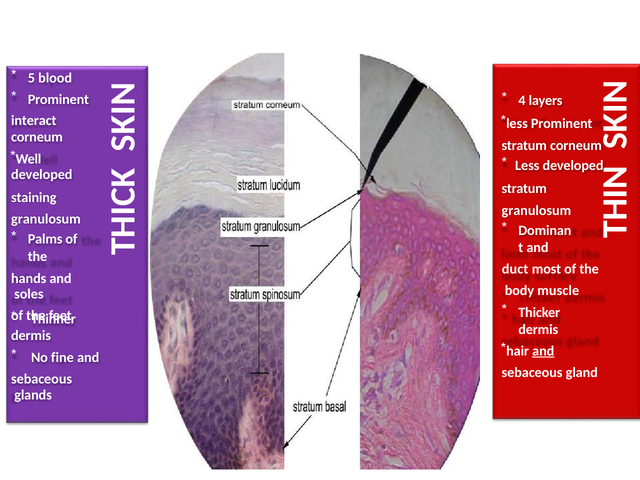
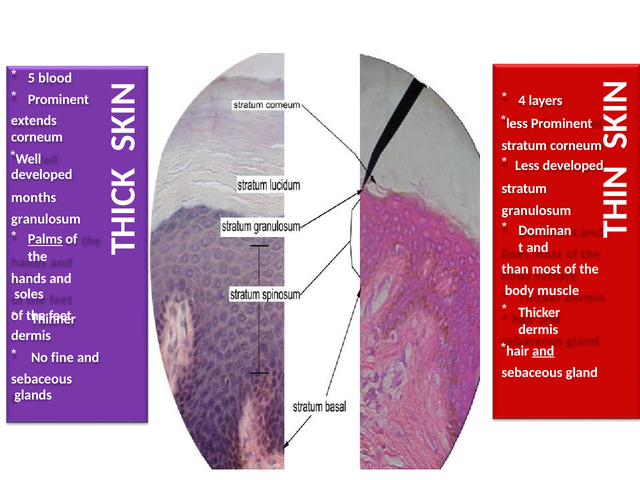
interact: interact -> extends
staining: staining -> months
Palms underline: none -> present
duct: duct -> than
